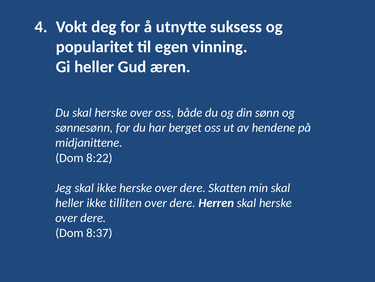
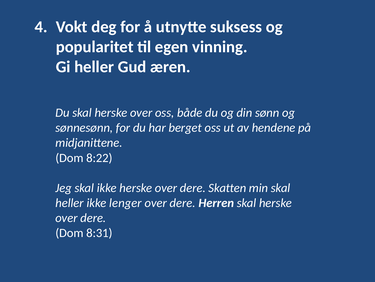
tilliten: tilliten -> lenger
8:37: 8:37 -> 8:31
